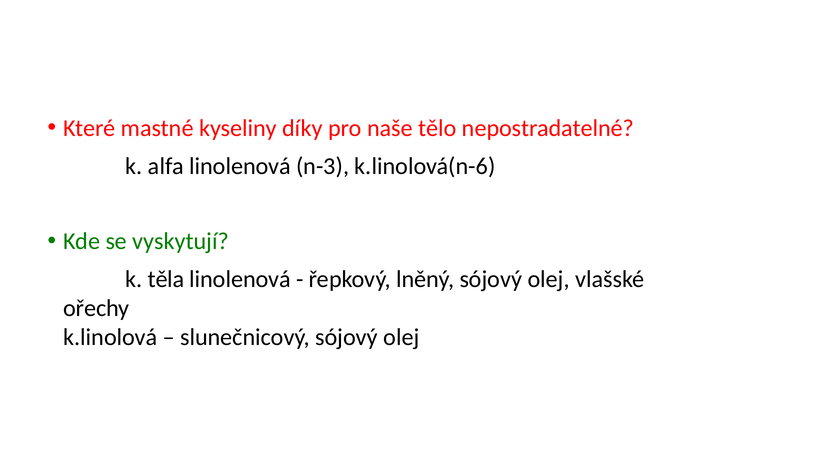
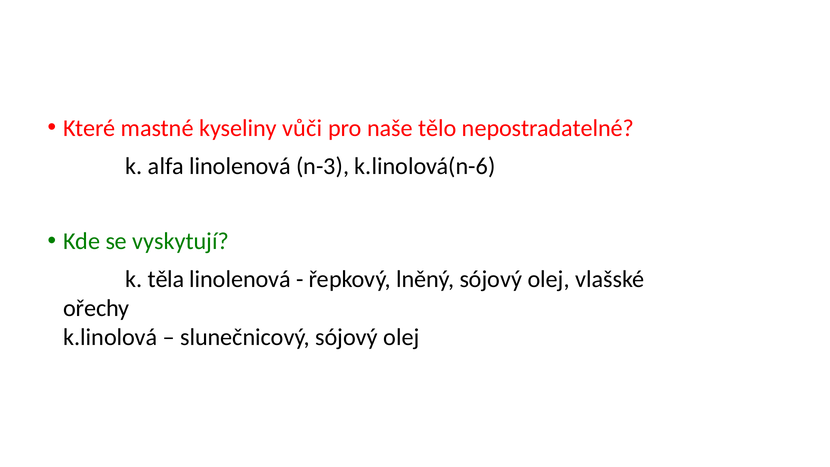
díky: díky -> vůči
